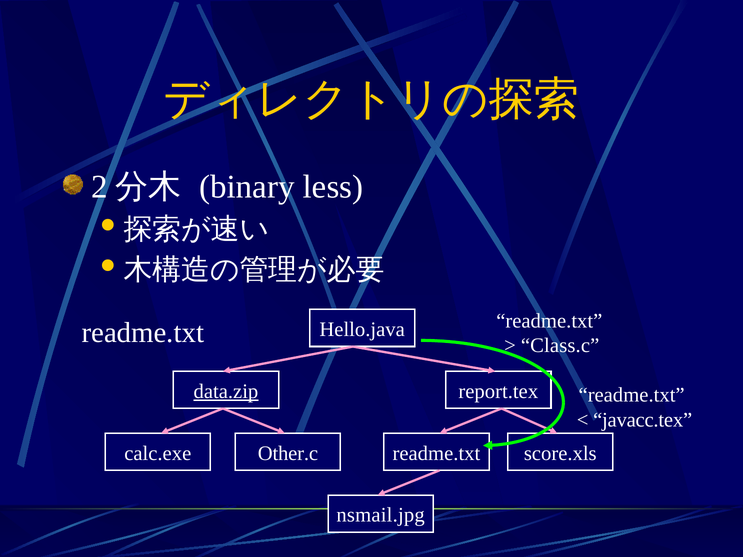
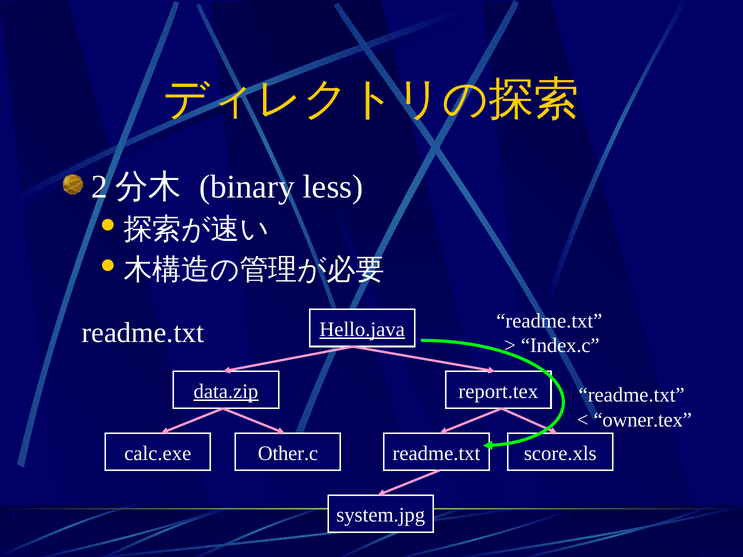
Hello.java underline: none -> present
Class.c: Class.c -> Index.c
javacc.tex: javacc.tex -> owner.tex
nsmail.jpg: nsmail.jpg -> system.jpg
